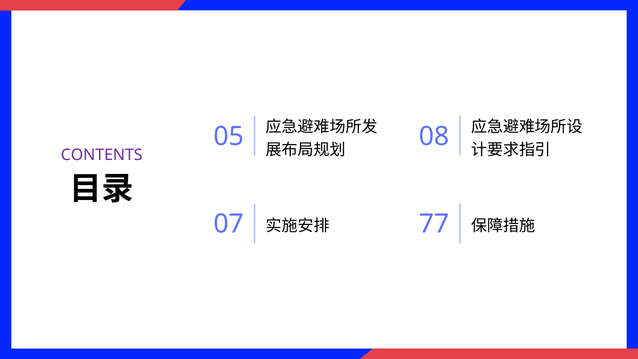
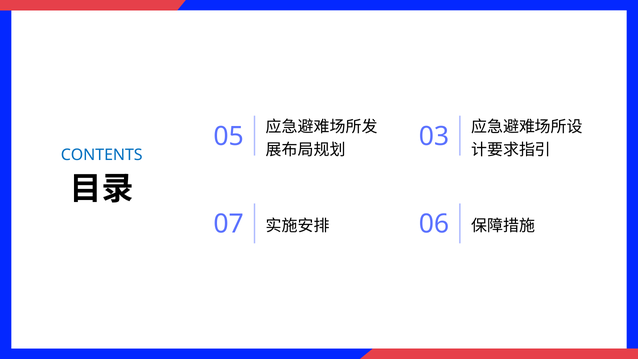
08: 08 -> 03
CONTENTS colour: purple -> blue
77: 77 -> 06
